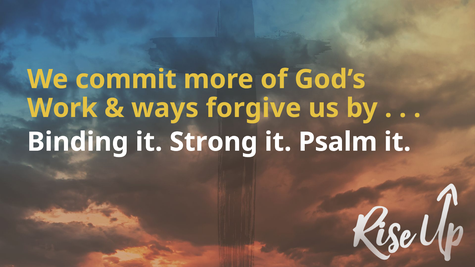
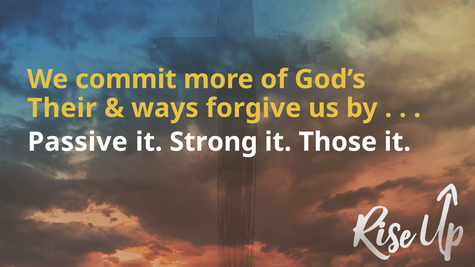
Work: Work -> Their
Binding: Binding -> Passive
Psalm: Psalm -> Those
